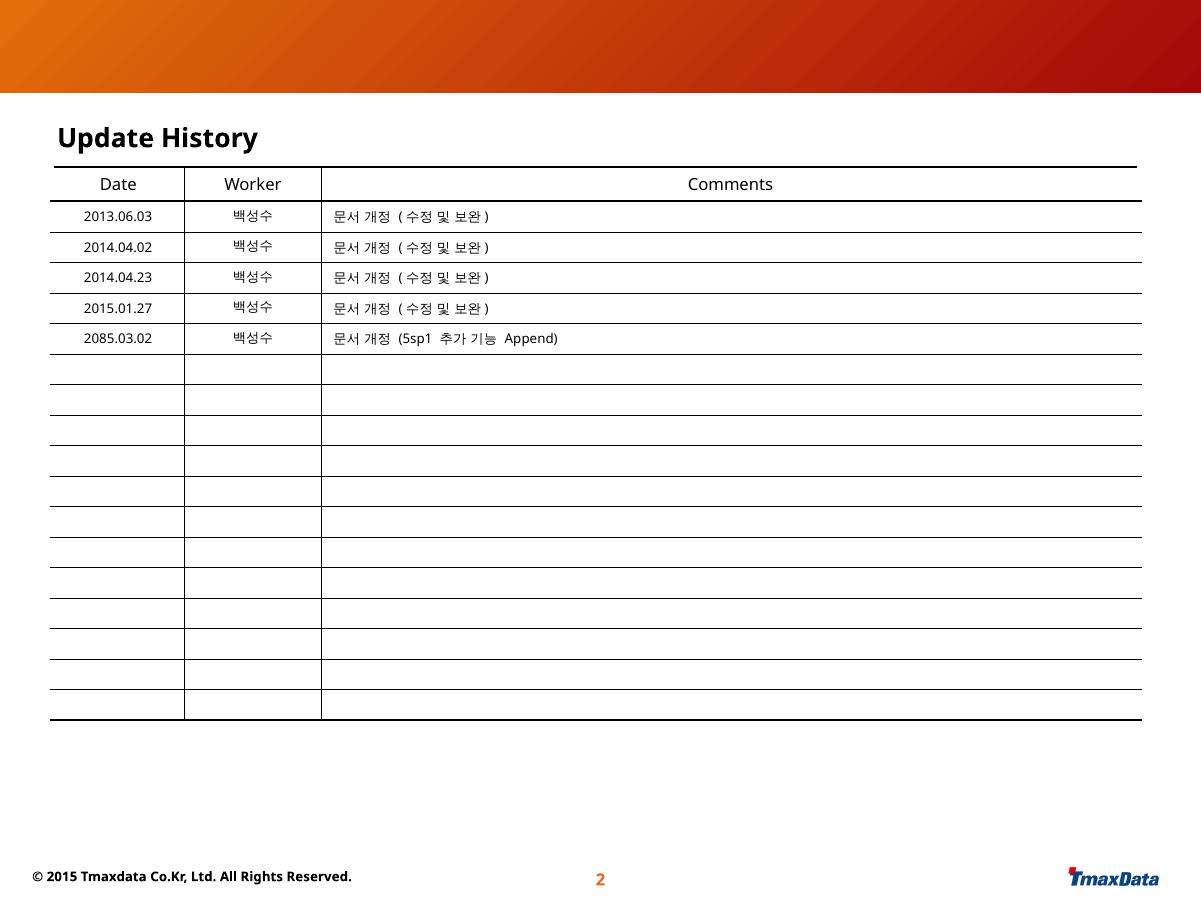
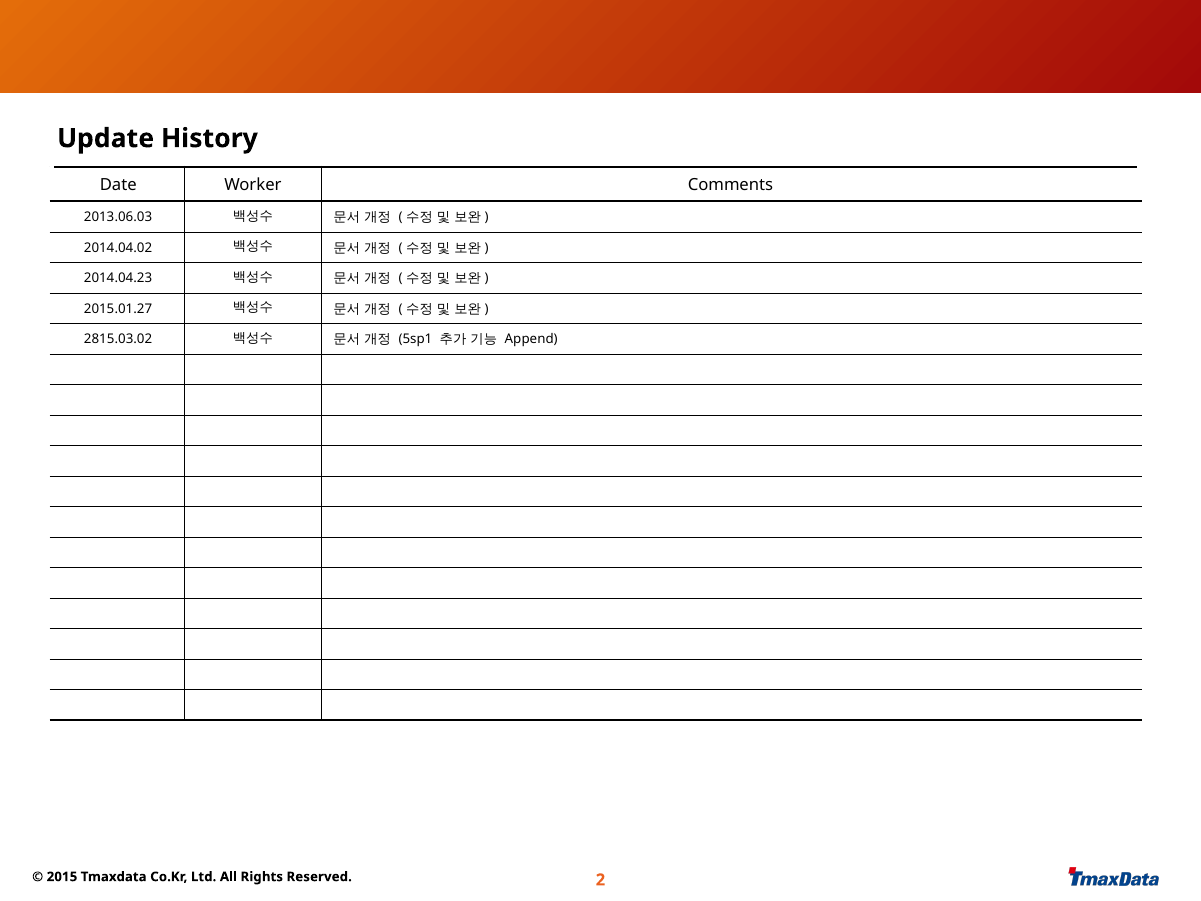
2085.03.02: 2085.03.02 -> 2815.03.02
